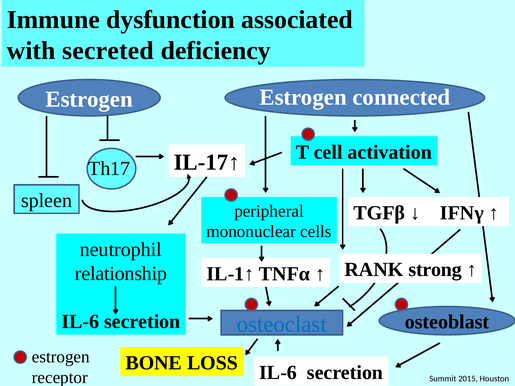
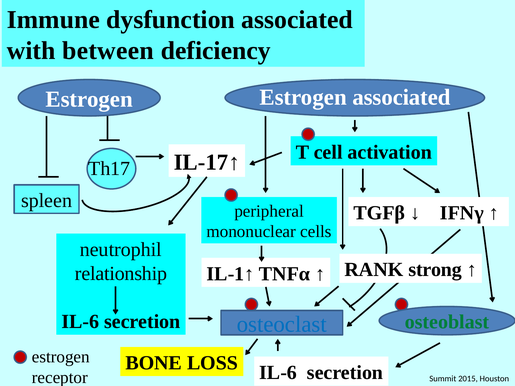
secreted: secreted -> between
Estrogen connected: connected -> associated
osteoblast colour: black -> green
